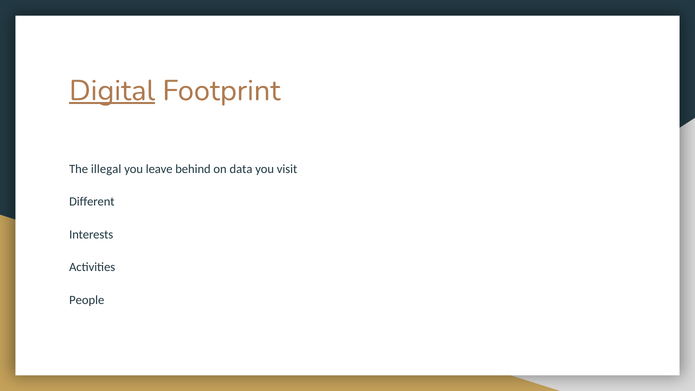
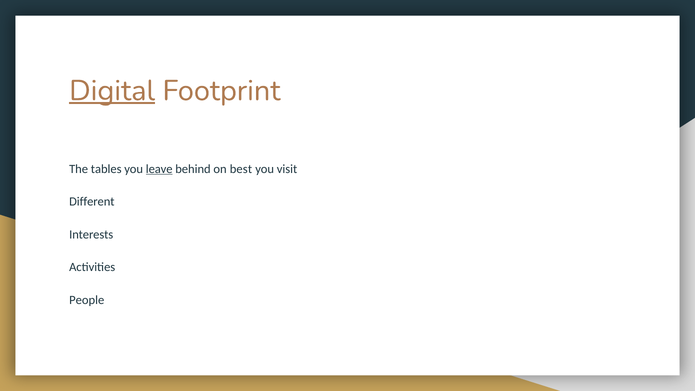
illegal: illegal -> tables
leave underline: none -> present
data: data -> best
